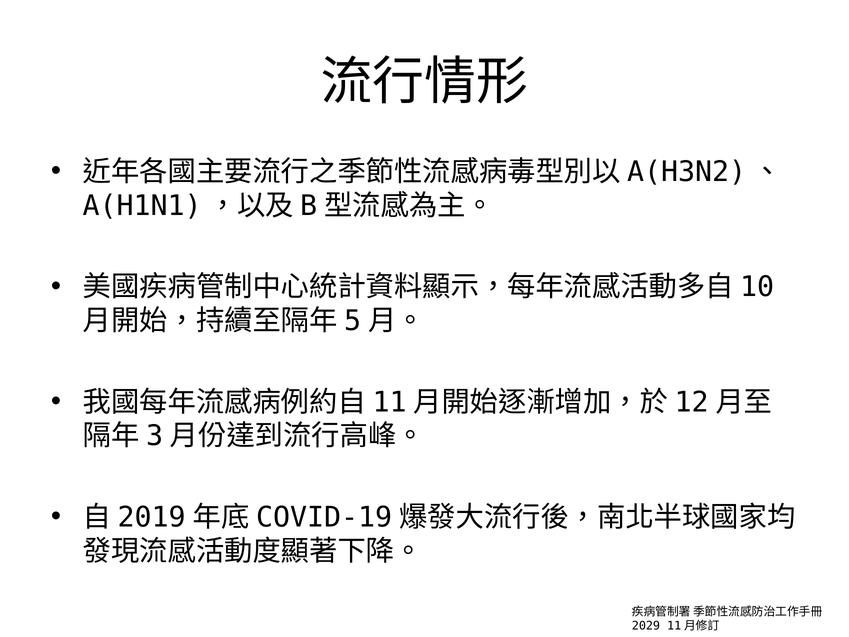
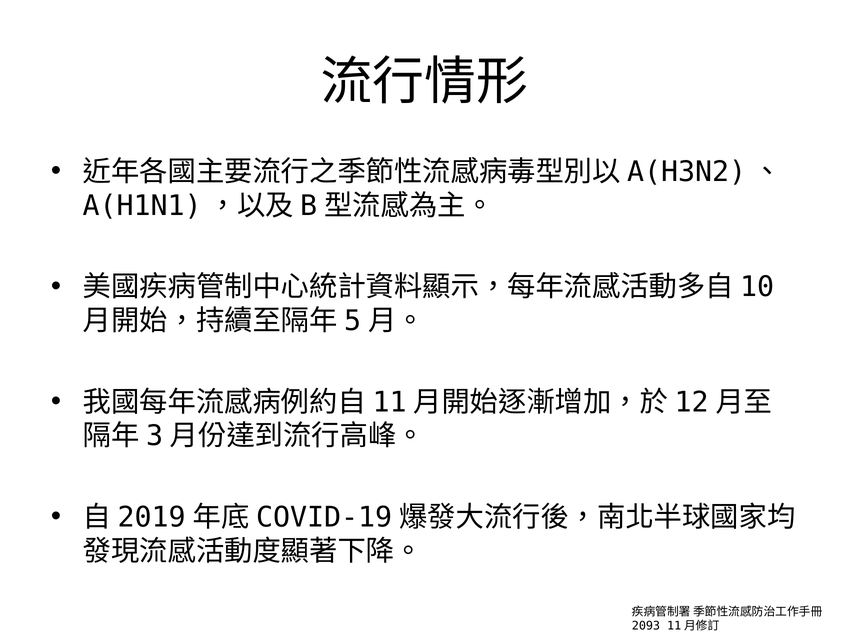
2029: 2029 -> 2093
